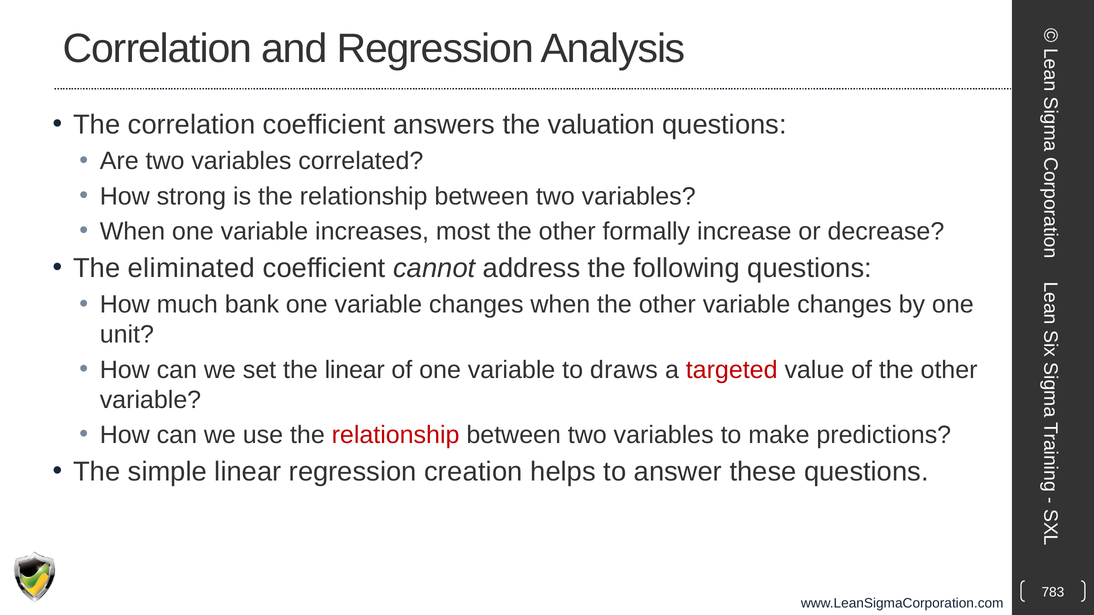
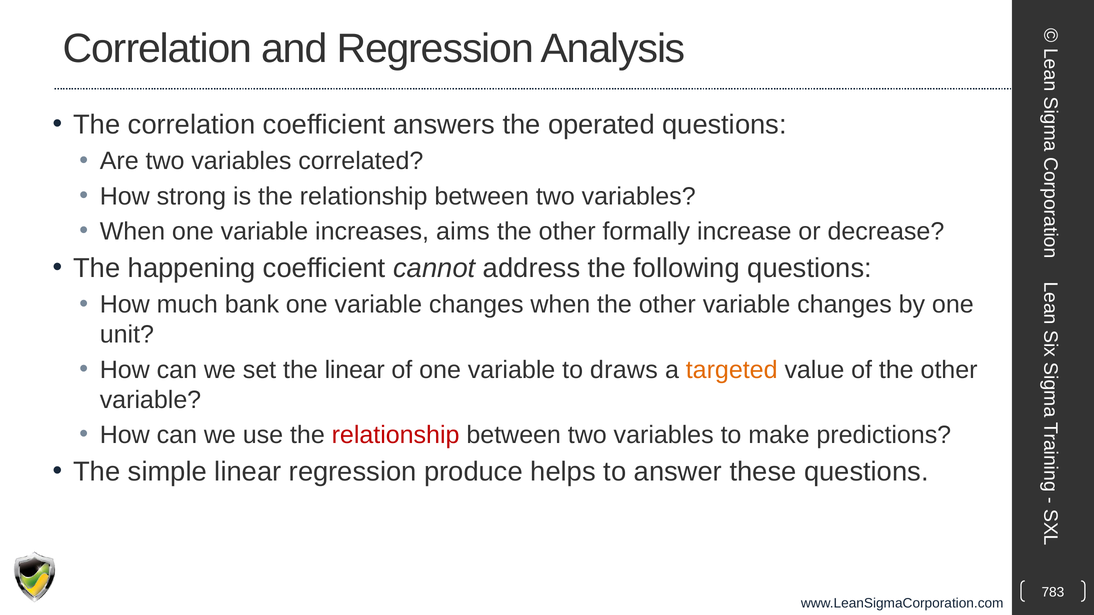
valuation: valuation -> operated
most: most -> aims
eliminated: eliminated -> happening
targeted colour: red -> orange
creation: creation -> produce
